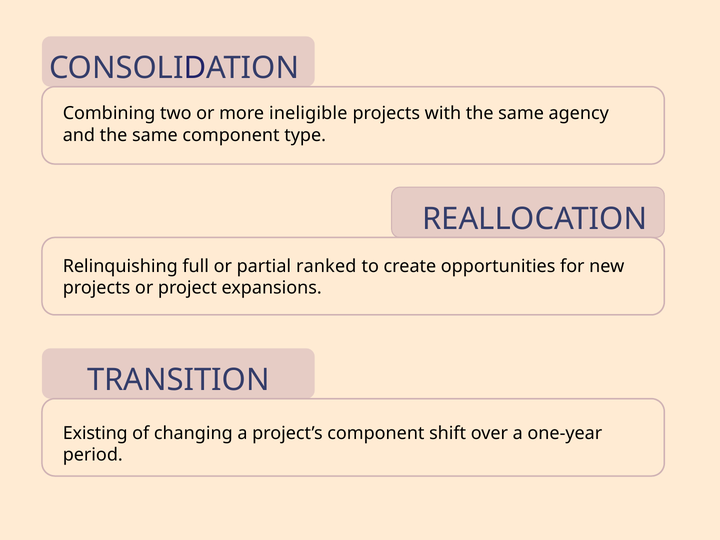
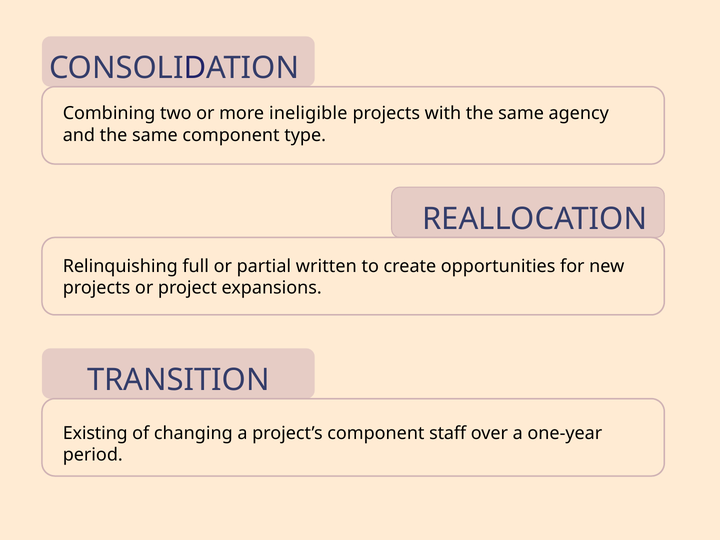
ranked: ranked -> written
shift: shift -> staff
